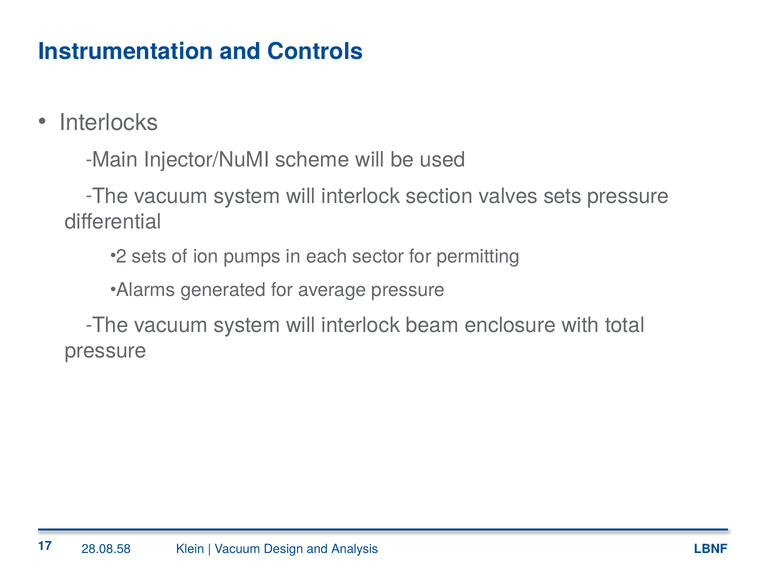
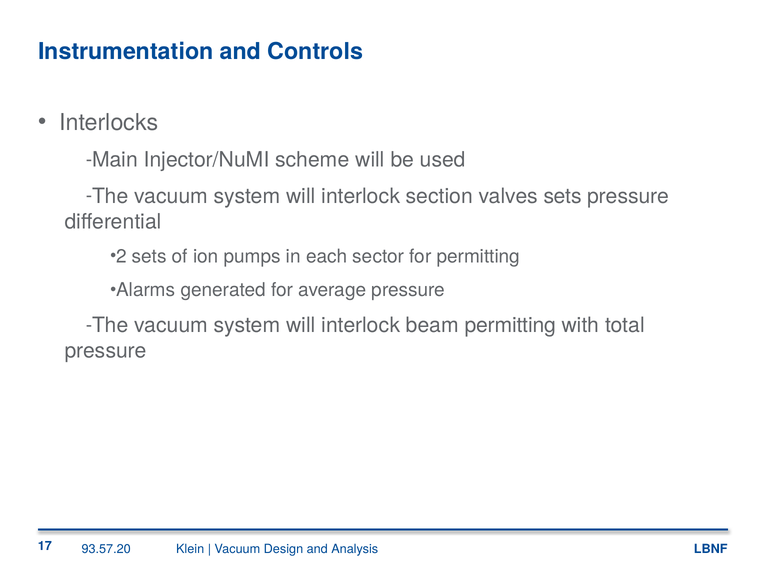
beam enclosure: enclosure -> permitting
28.08.58: 28.08.58 -> 93.57.20
